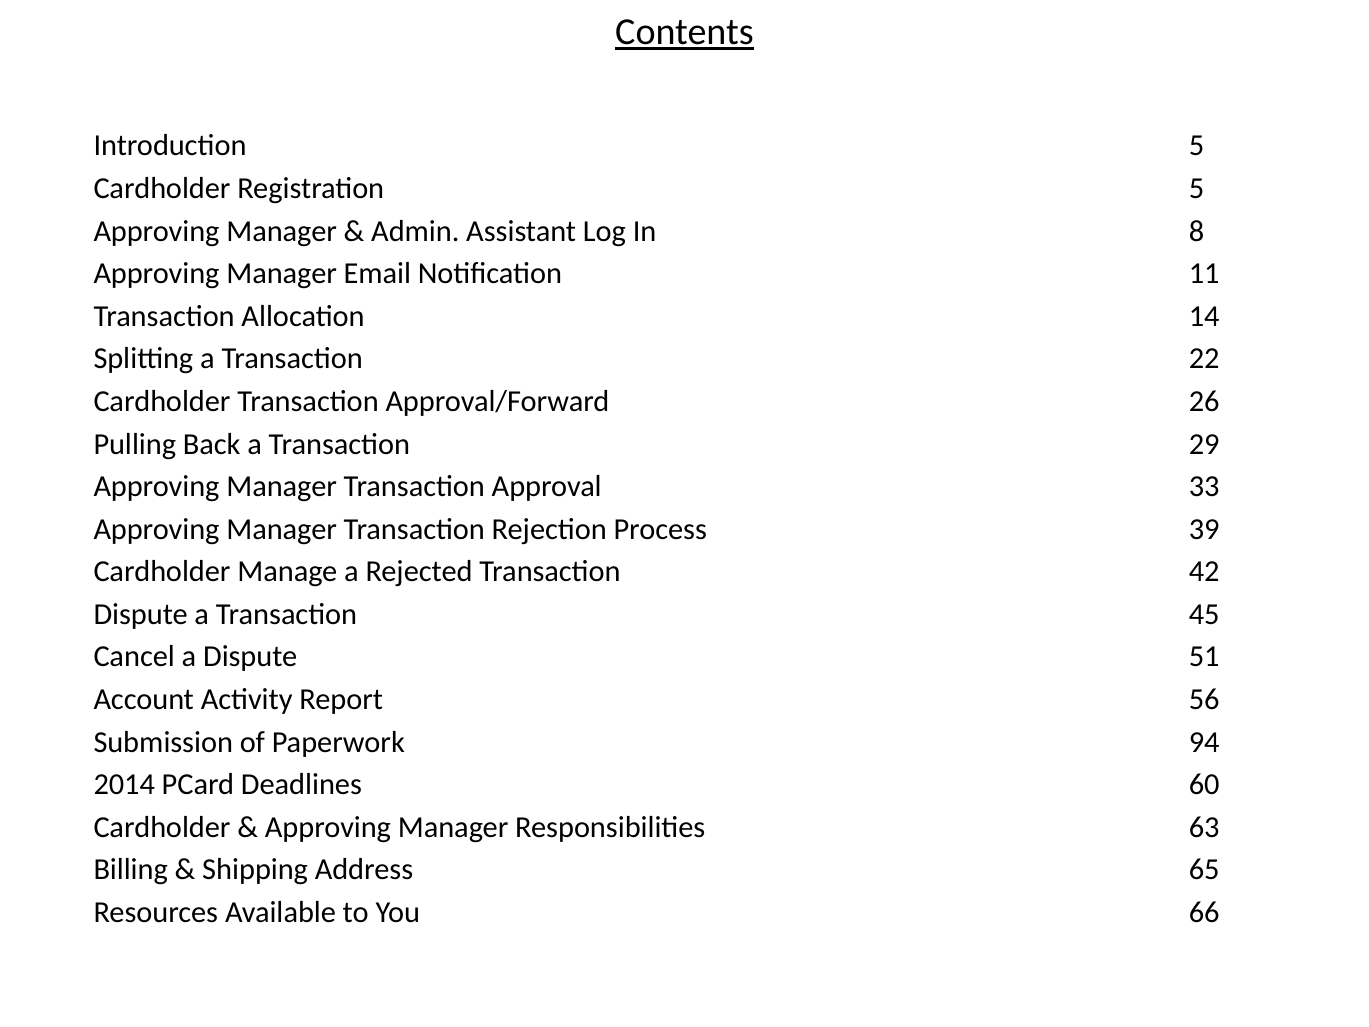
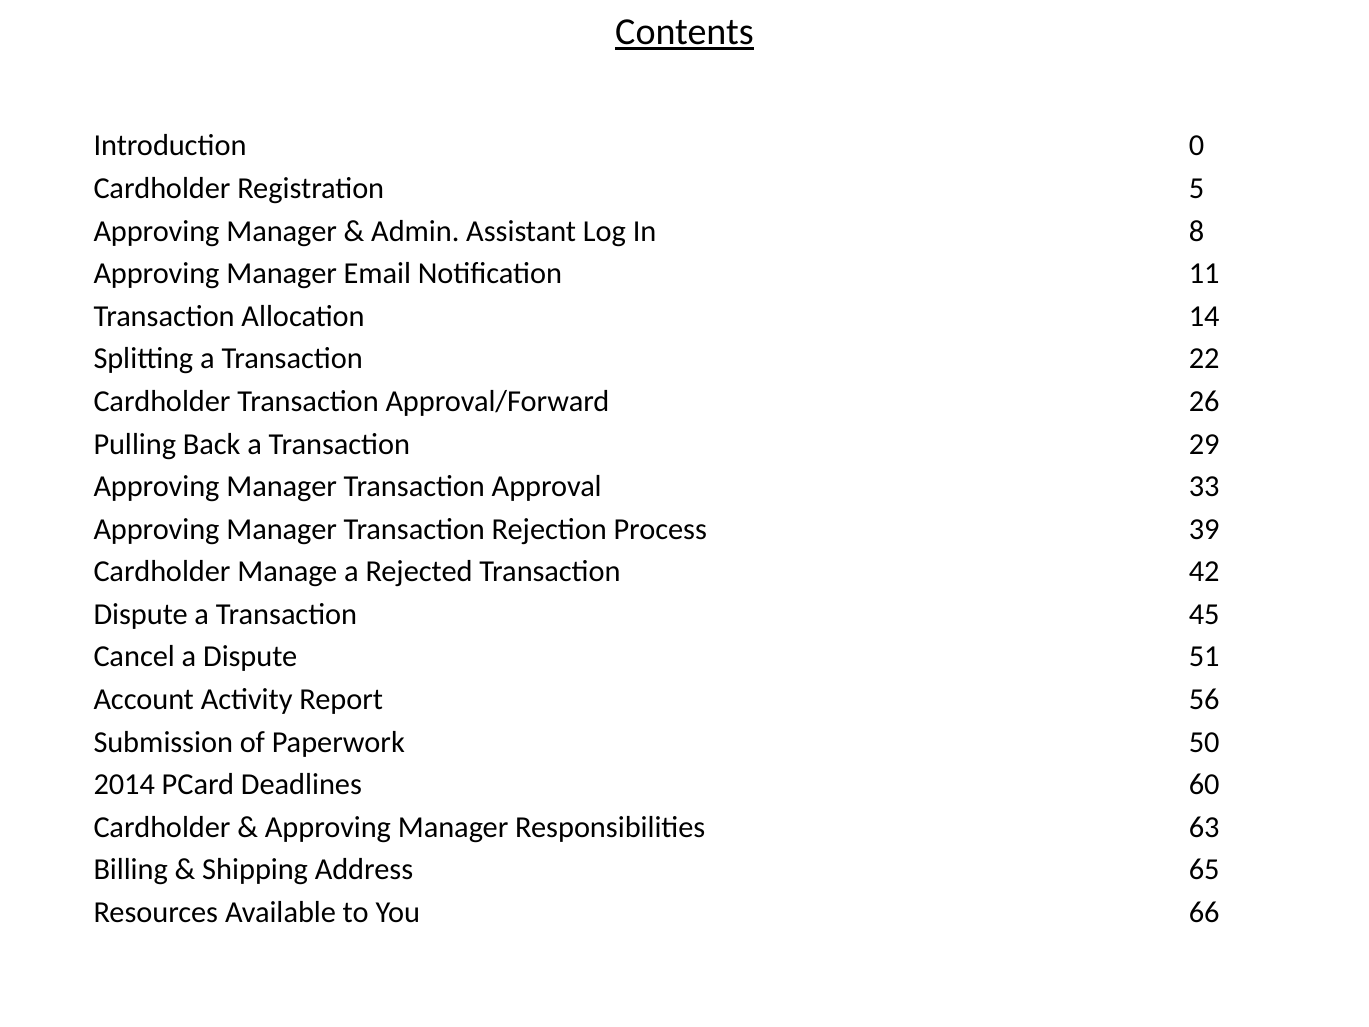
Introduction 5: 5 -> 0
94: 94 -> 50
